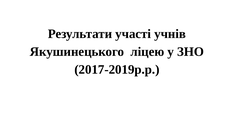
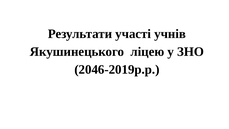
2017-2019р.р: 2017-2019р.р -> 2046-2019р.р
